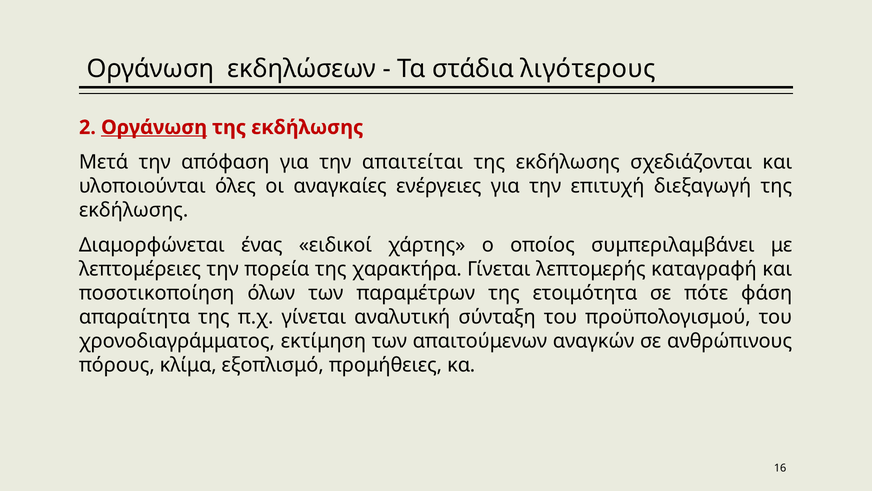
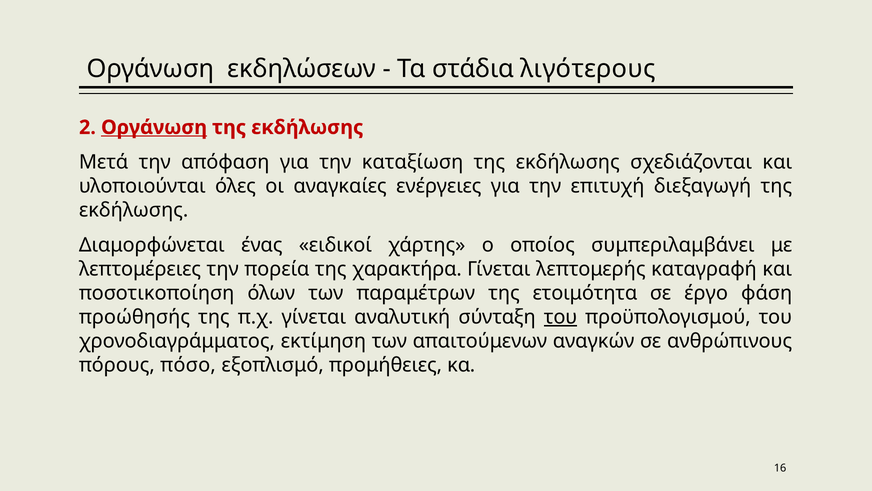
απαιτείται: απαιτείται -> καταξίωση
πότε: πότε -> έργο
απαραίτητα: απαραίτητα -> προώθησής
του at (561, 317) underline: none -> present
κλίμα: κλίμα -> πόσο
